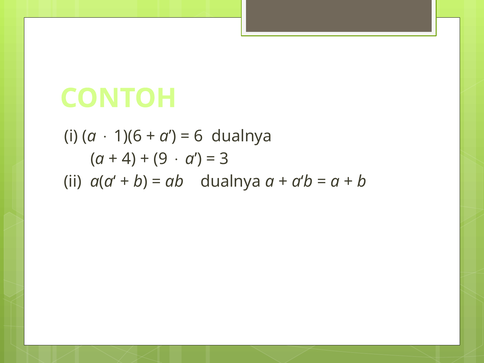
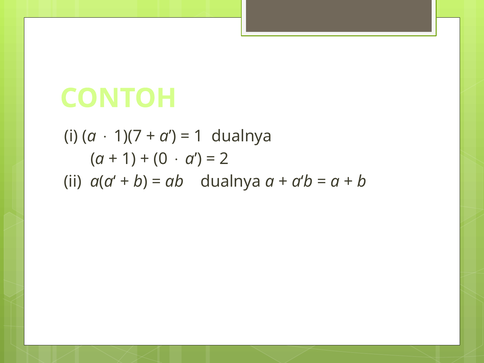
1)(6: 1)(6 -> 1)(7
6 at (199, 136): 6 -> 1
4 at (129, 159): 4 -> 1
9: 9 -> 0
3: 3 -> 2
